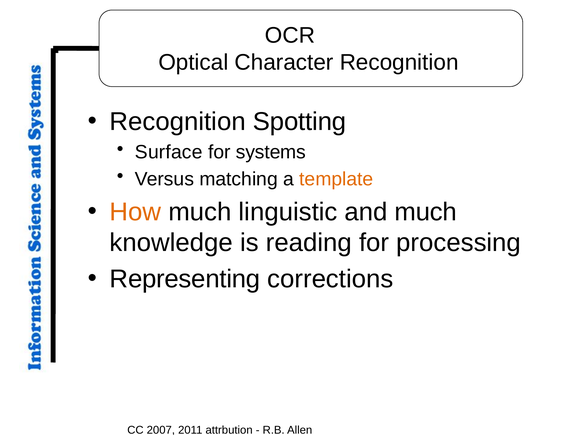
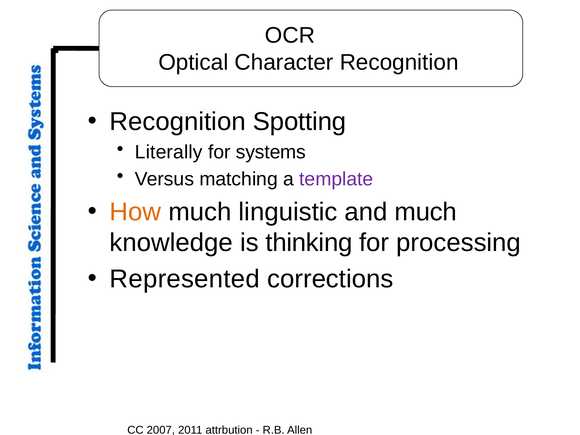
Surface: Surface -> Literally
template colour: orange -> purple
reading: reading -> thinking
Representing: Representing -> Represented
